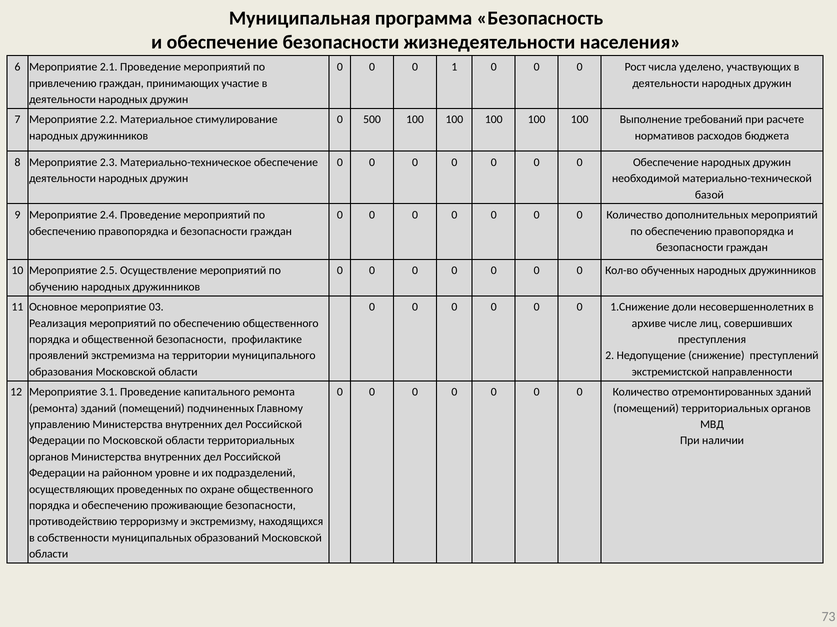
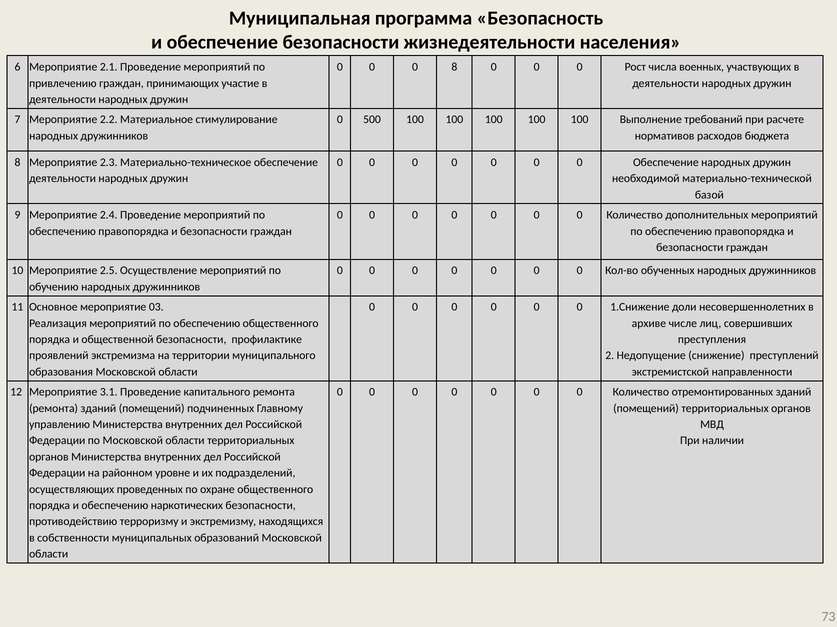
0 1: 1 -> 8
уделено: уделено -> военных
проживающие: проживающие -> наркотических
